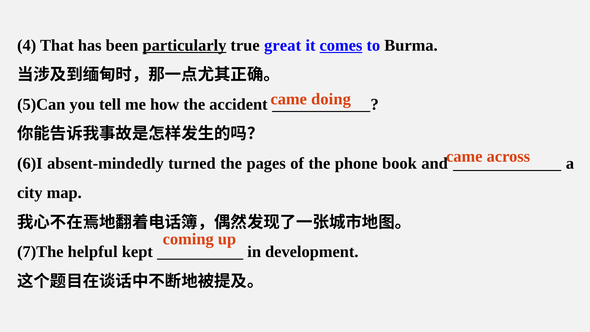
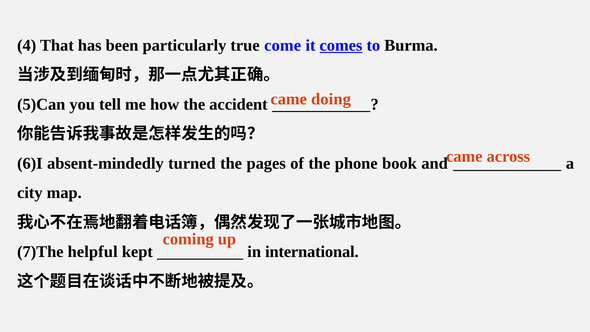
particularly underline: present -> none
great: great -> come
development: development -> international
